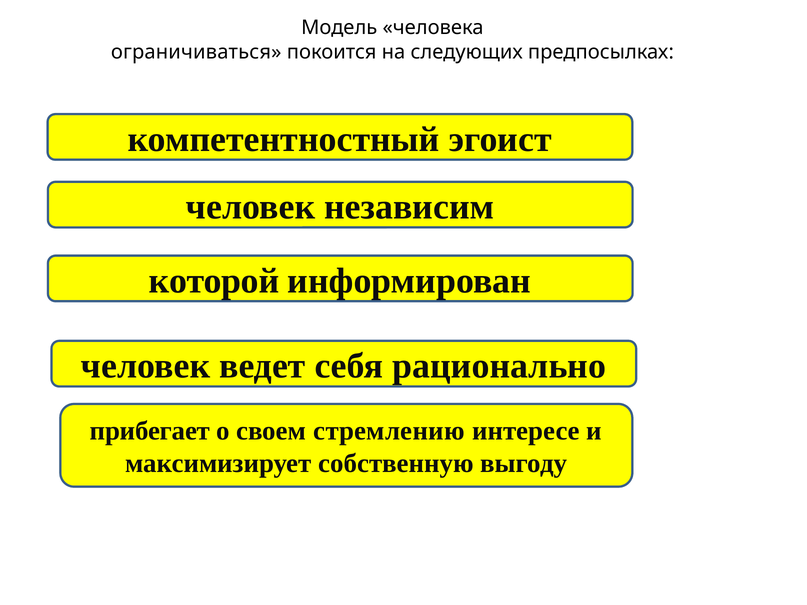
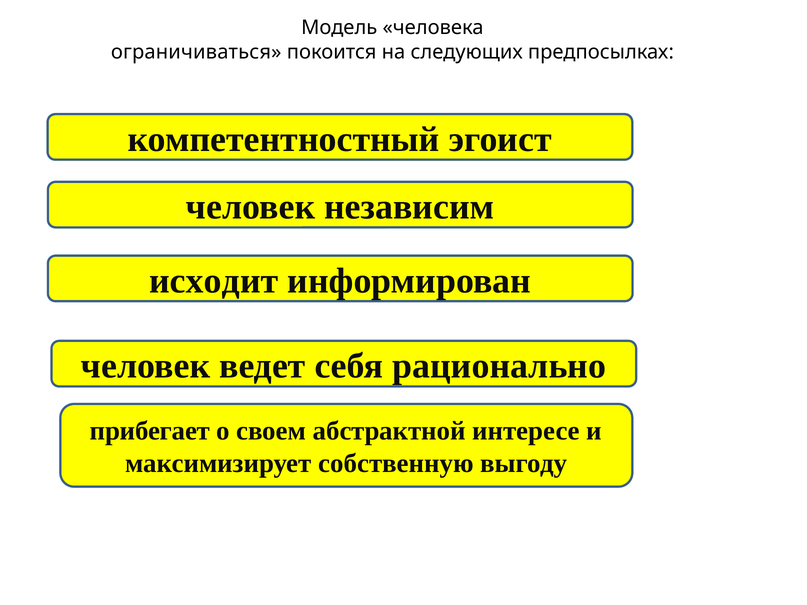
которой: которой -> исходит
стремлению: стремлению -> абстрактной
